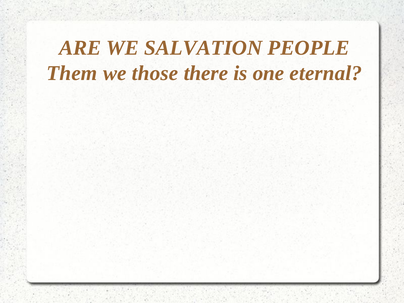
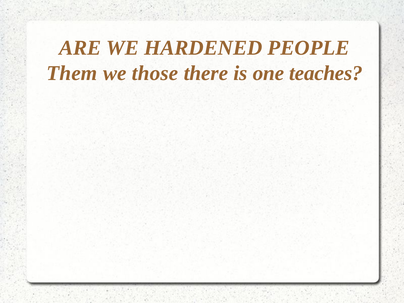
SALVATION: SALVATION -> HARDENED
eternal: eternal -> teaches
